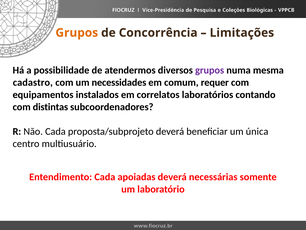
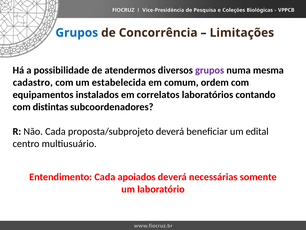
Grupos at (77, 33) colour: orange -> blue
necessidades: necessidades -> estabelecida
requer: requer -> ordem
única: única -> edital
apoiadas: apoiadas -> apoiados
